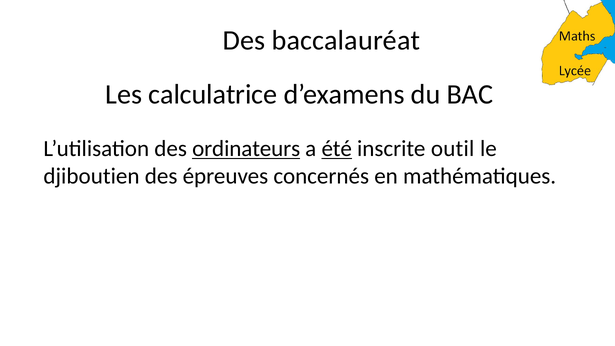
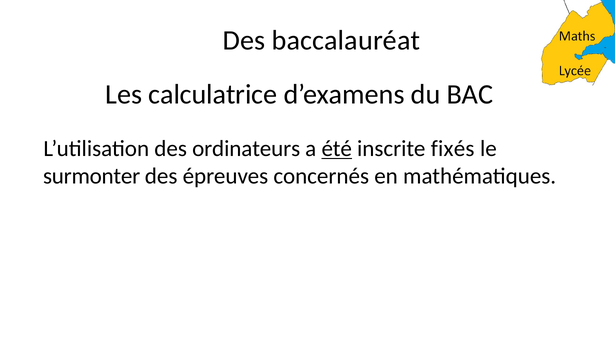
ordinateurs underline: present -> none
outil: outil -> fixés
djiboutien: djiboutien -> surmonter
